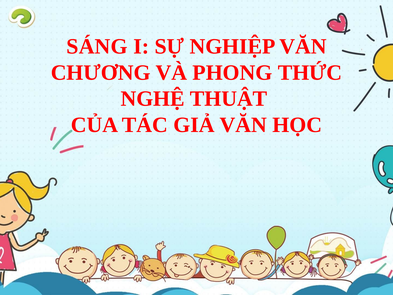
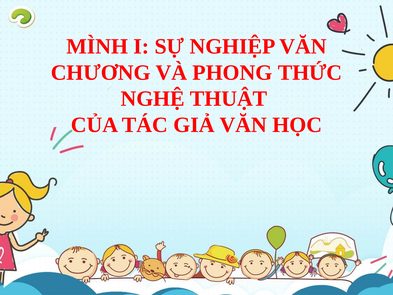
SÁNG: SÁNG -> MÌNH
